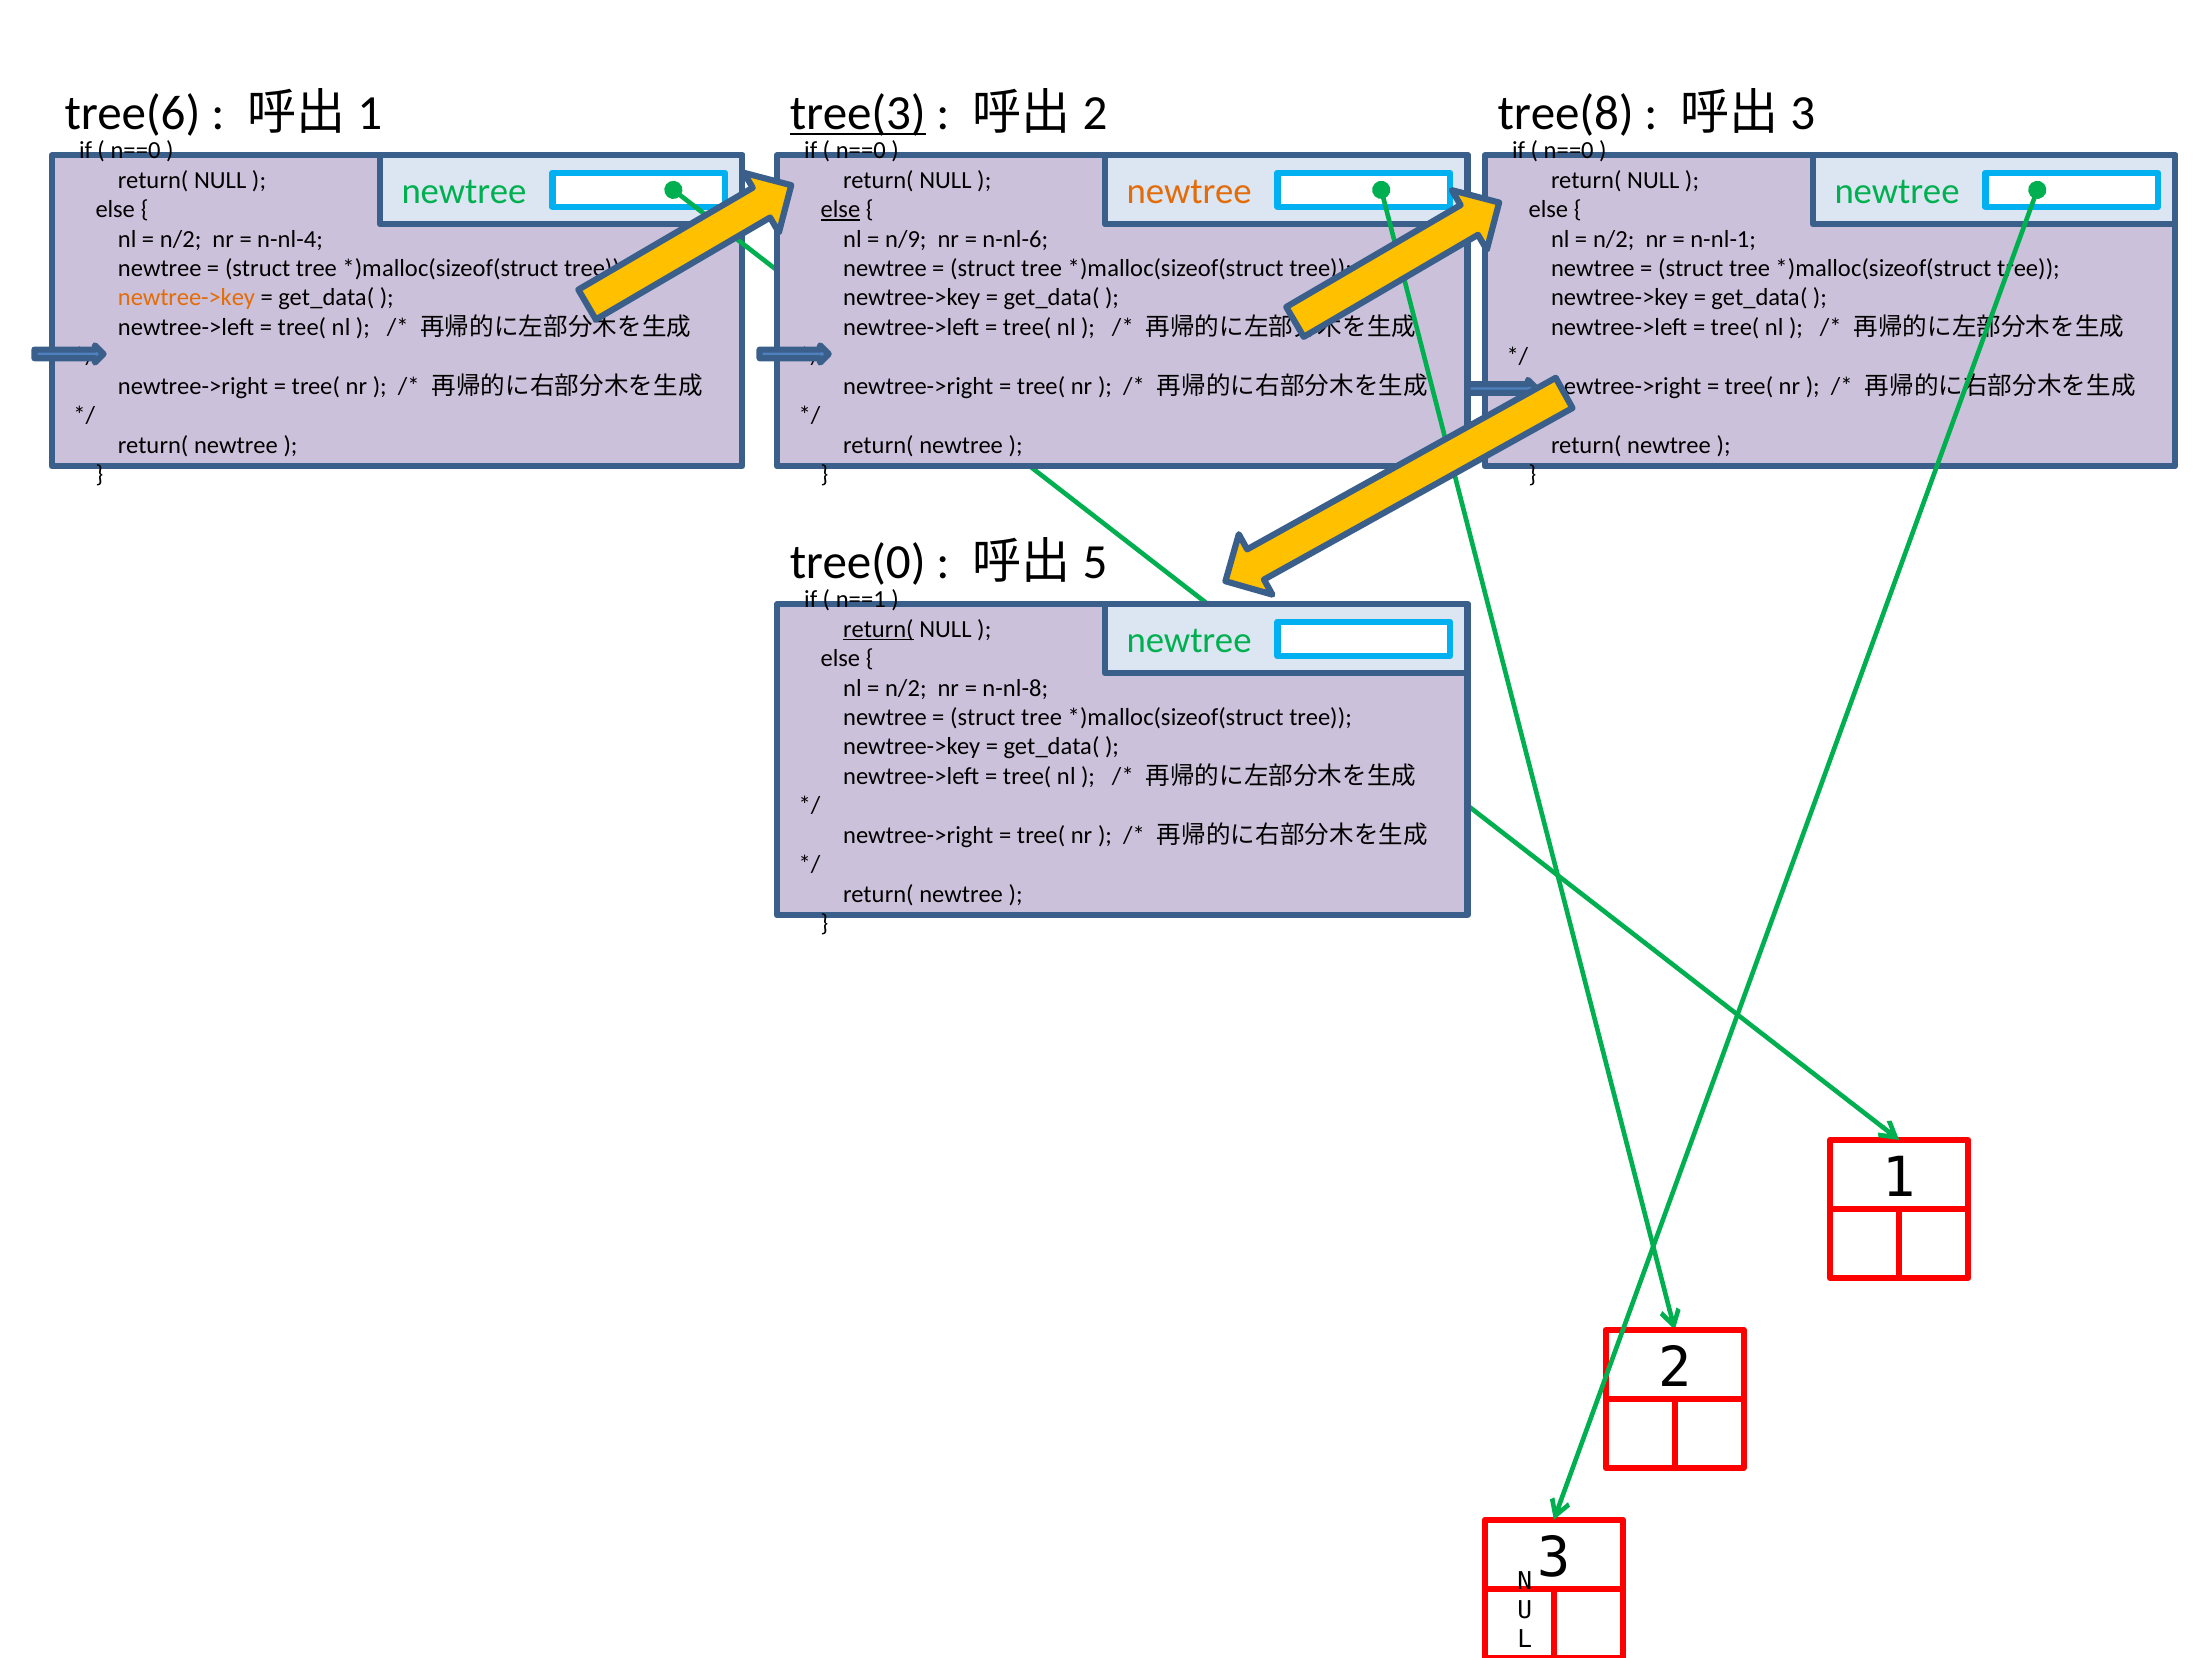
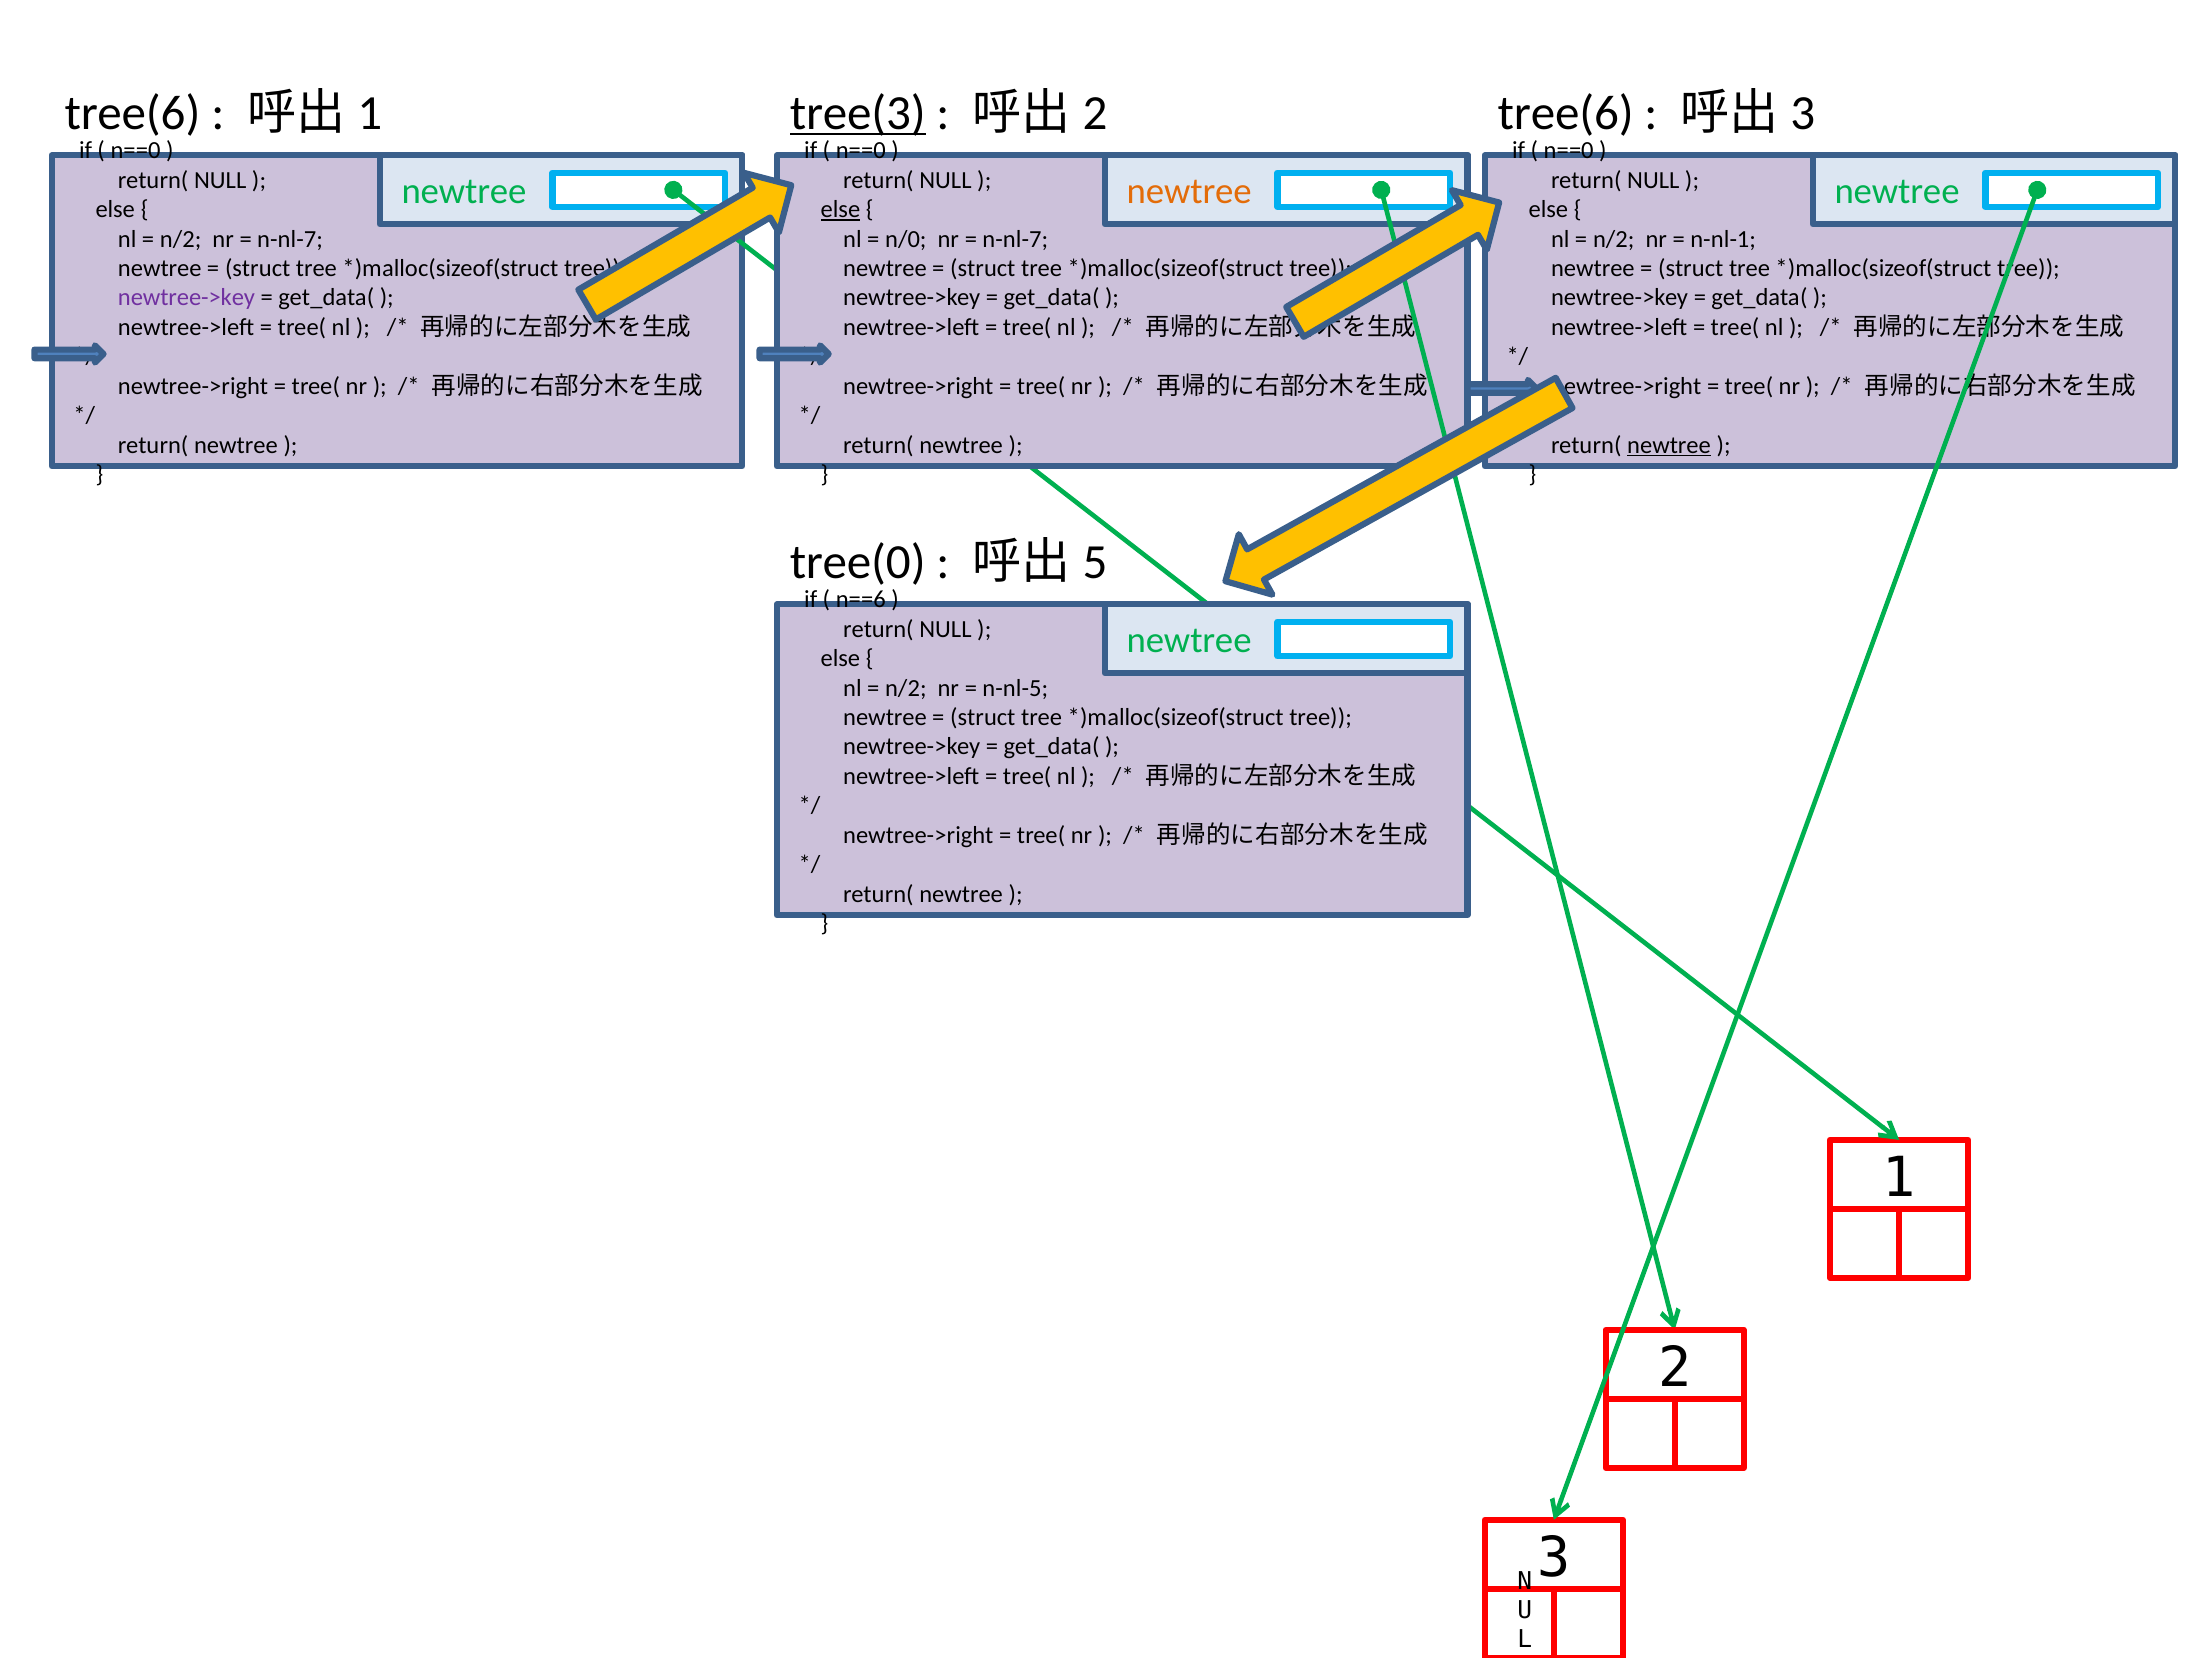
tree(8 at (1566, 113): tree(8 -> tree(6
n-nl-4 at (290, 239): n-nl-4 -> n-nl-7
n/9: n/9 -> n/0
n-nl-6 at (1015, 239): n-nl-6 -> n-nl-7
newtree->key at (186, 298) colour: orange -> purple
newtree at (1669, 445) underline: none -> present
n==1: n==1 -> n==6
return( at (878, 629) underline: present -> none
n-nl-8: n-nl-8 -> n-nl-5
